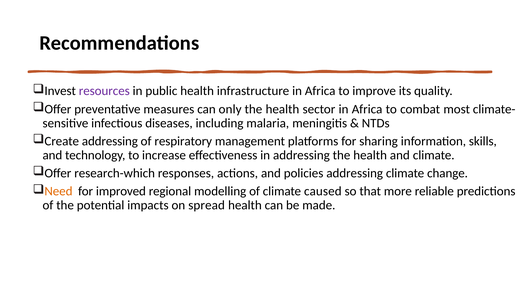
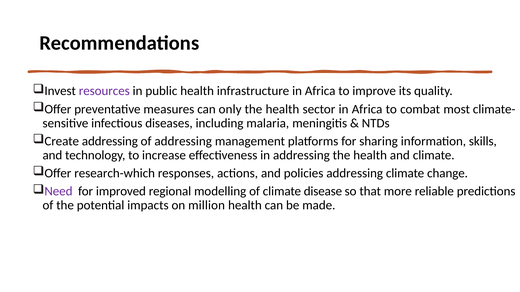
of respiratory: respiratory -> addressing
Need colour: orange -> purple
caused: caused -> disease
spread: spread -> million
